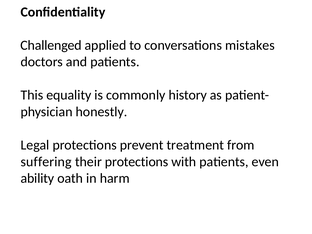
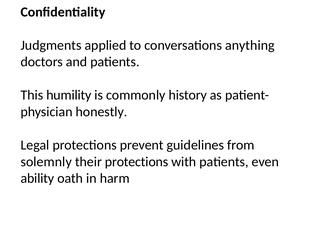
Challenged: Challenged -> Judgments
mistakes: mistakes -> anything
equality: equality -> humility
treatment: treatment -> guidelines
suffering: suffering -> solemnly
